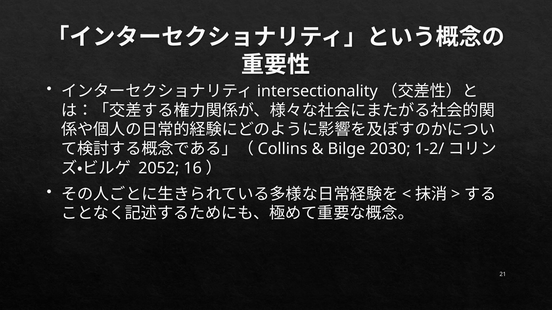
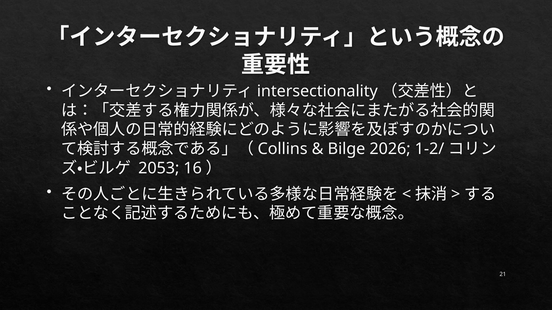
2030: 2030 -> 2026
2052: 2052 -> 2053
